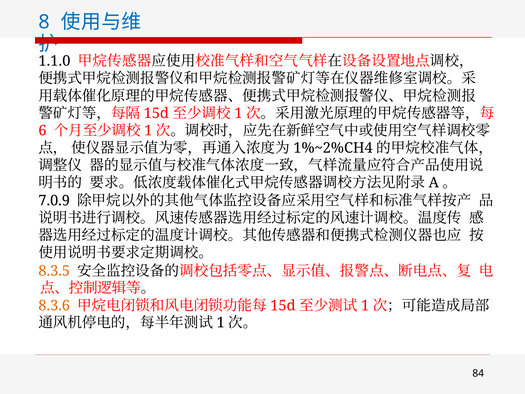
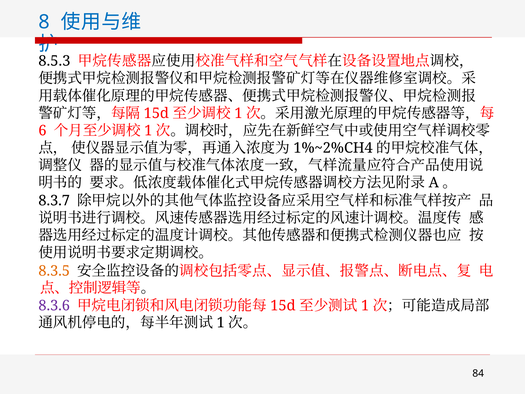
1.1.0: 1.1.0 -> 8.5.3
7.0.9: 7.0.9 -> 8.3.7
8.3.6 colour: orange -> purple
